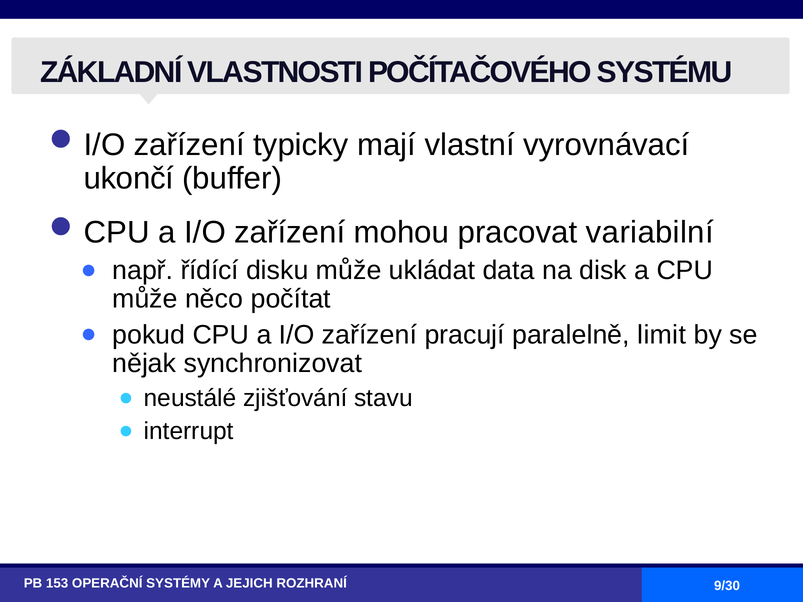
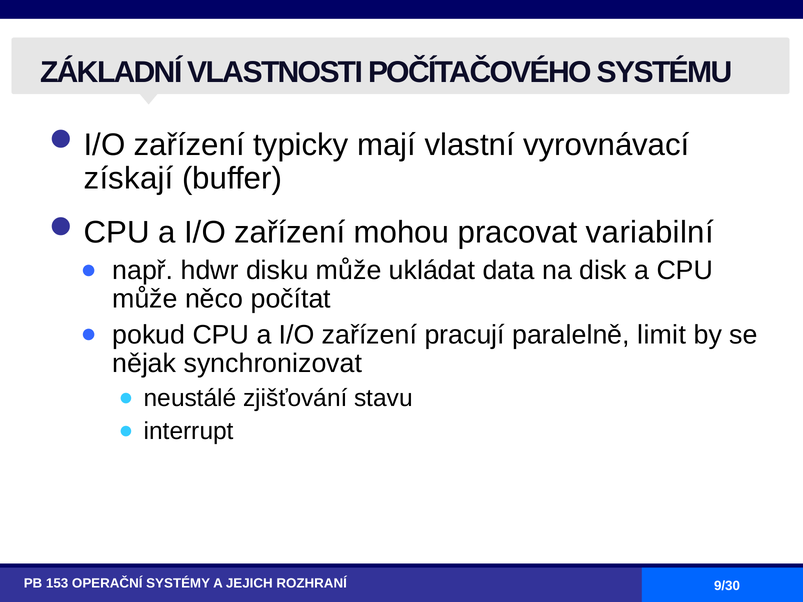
ukončí: ukončí -> získají
řídící: řídící -> hdwr
